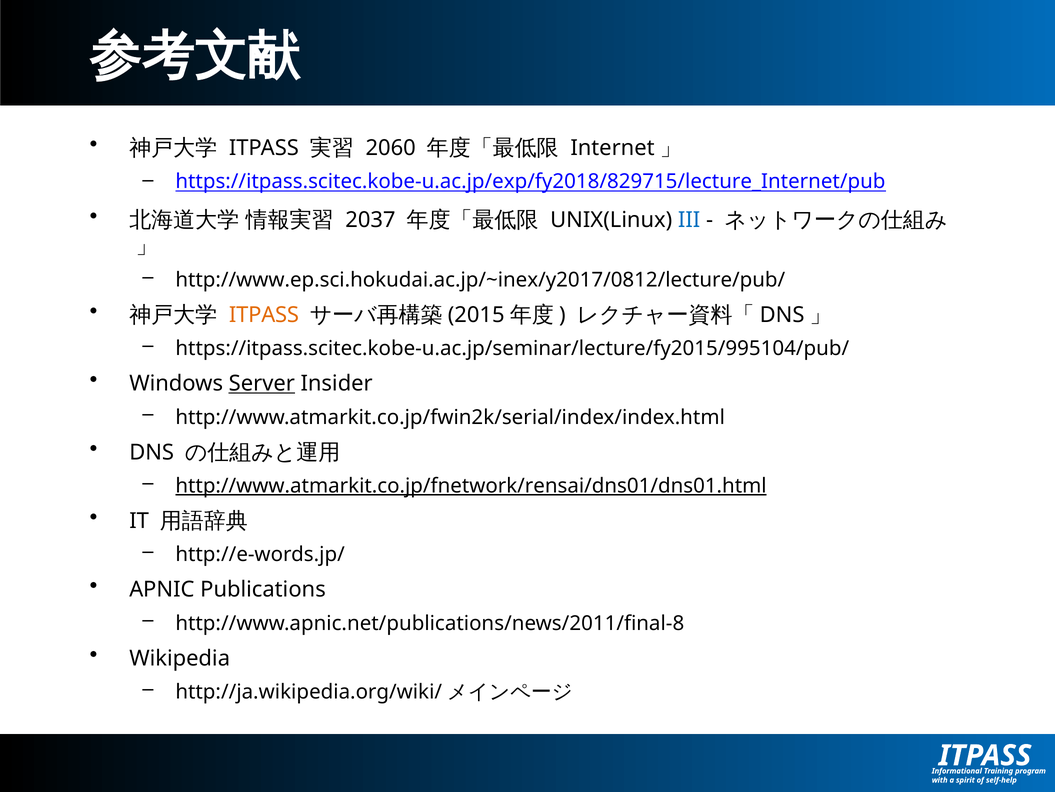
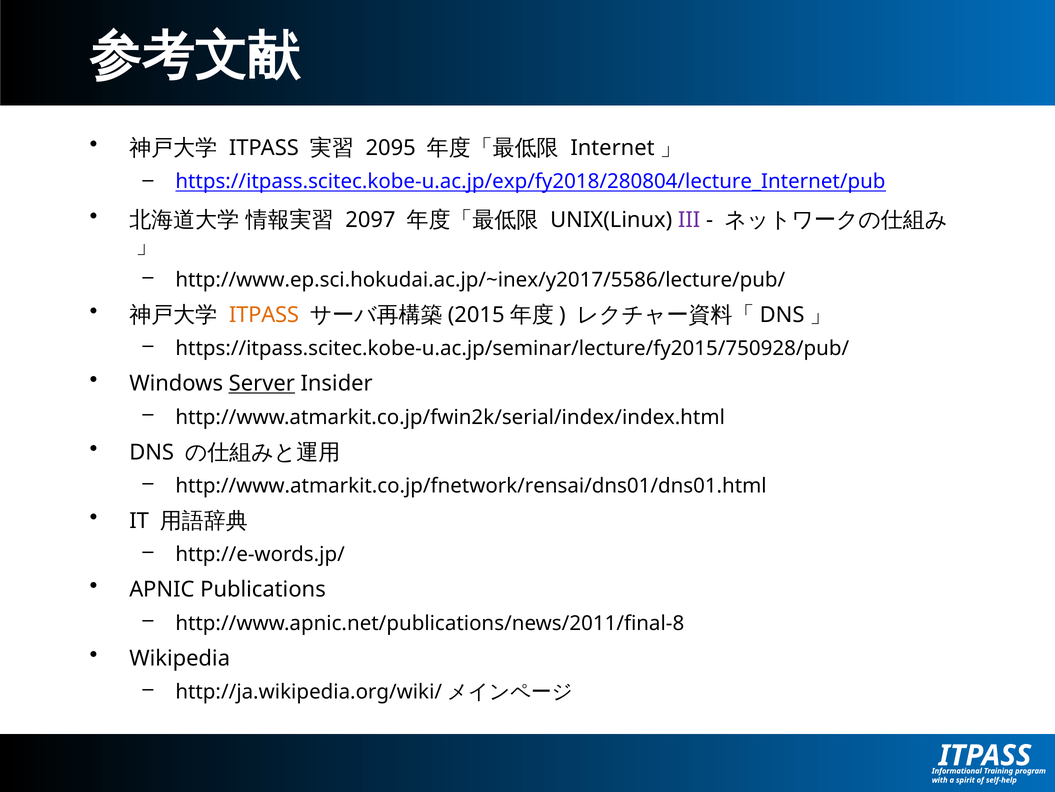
2060: 2060 -> 2095
https://itpass.scitec.kobe-u.ac.jp/exp/fy2018/829715/lecture_Internet/pub: https://itpass.scitec.kobe-u.ac.jp/exp/fy2018/829715/lecture_Internet/pub -> https://itpass.scitec.kobe-u.ac.jp/exp/fy2018/280804/lecture_Internet/pub
2037: 2037 -> 2097
III colour: blue -> purple
http://www.ep.sci.hokudai.ac.jp/~inex/y2017/0812/lecture/pub/: http://www.ep.sci.hokudai.ac.jp/~inex/y2017/0812/lecture/pub/ -> http://www.ep.sci.hokudai.ac.jp/~inex/y2017/5586/lecture/pub/
https://itpass.scitec.kobe-u.ac.jp/seminar/lecture/fy2015/995104/pub/: https://itpass.scitec.kobe-u.ac.jp/seminar/lecture/fy2015/995104/pub/ -> https://itpass.scitec.kobe-u.ac.jp/seminar/lecture/fy2015/750928/pub/
http://www.atmarkit.co.jp/fnetwork/rensai/dns01/dns01.html underline: present -> none
